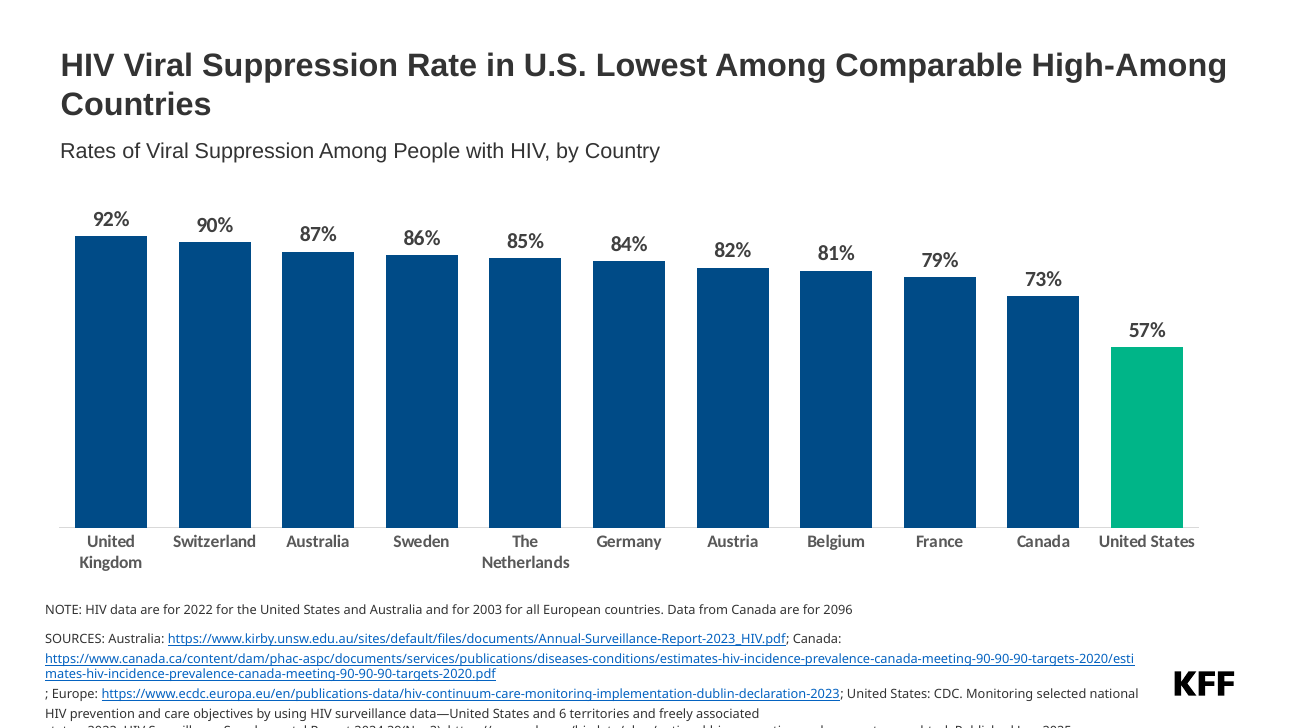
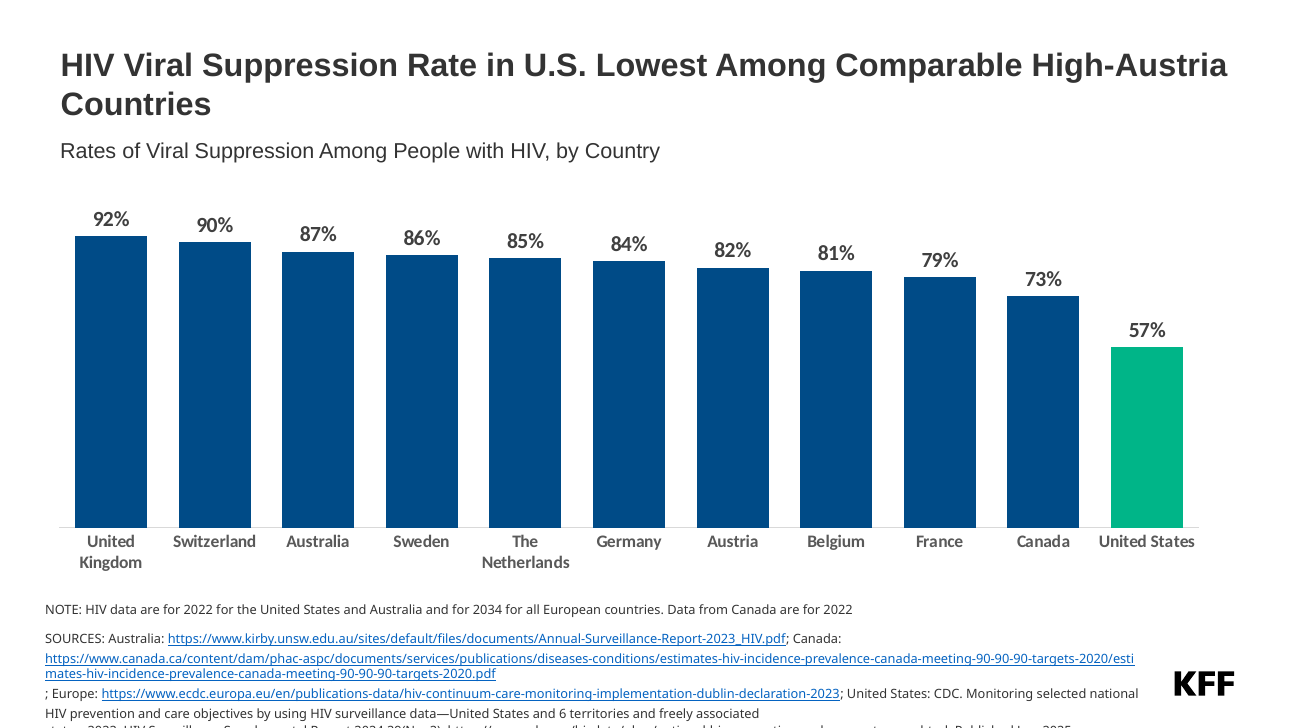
High-Among: High-Among -> High-Austria
2003: 2003 -> 2034
Canada are for 2096: 2096 -> 2022
